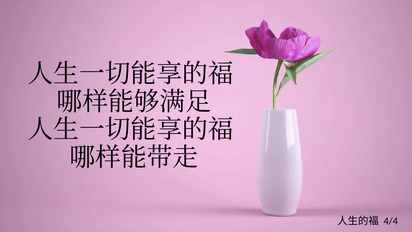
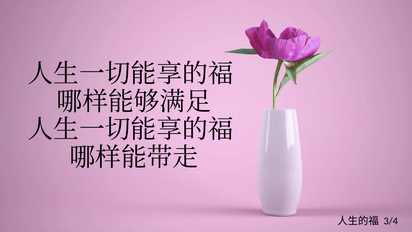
4/4: 4/4 -> 3/4
